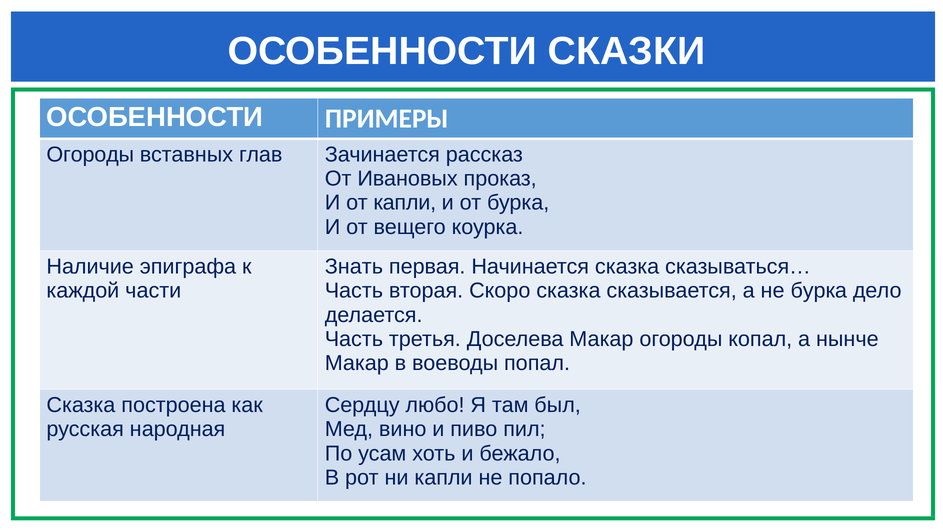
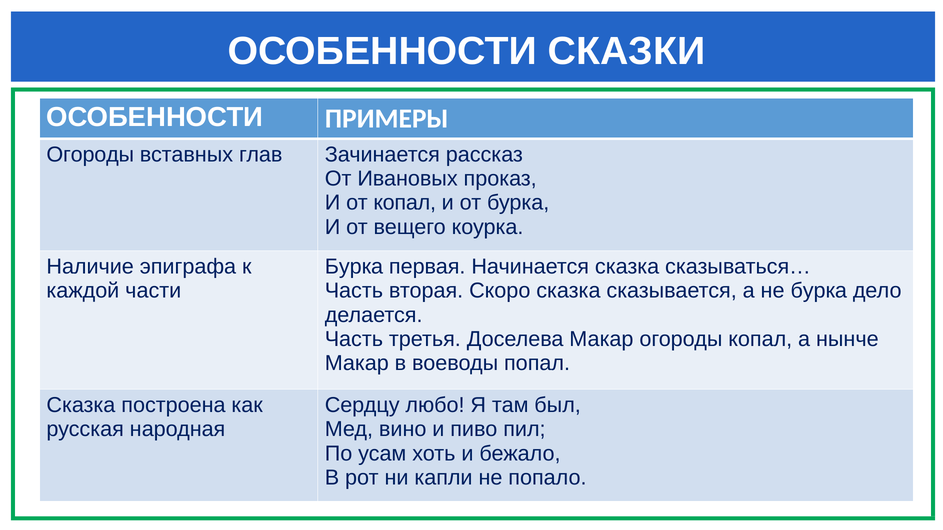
от капли: капли -> копал
Знать at (354, 267): Знать -> Бурка
